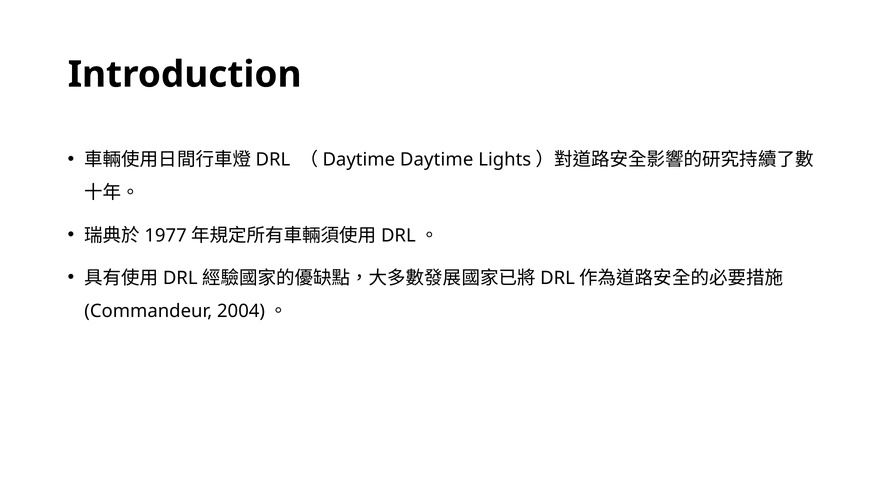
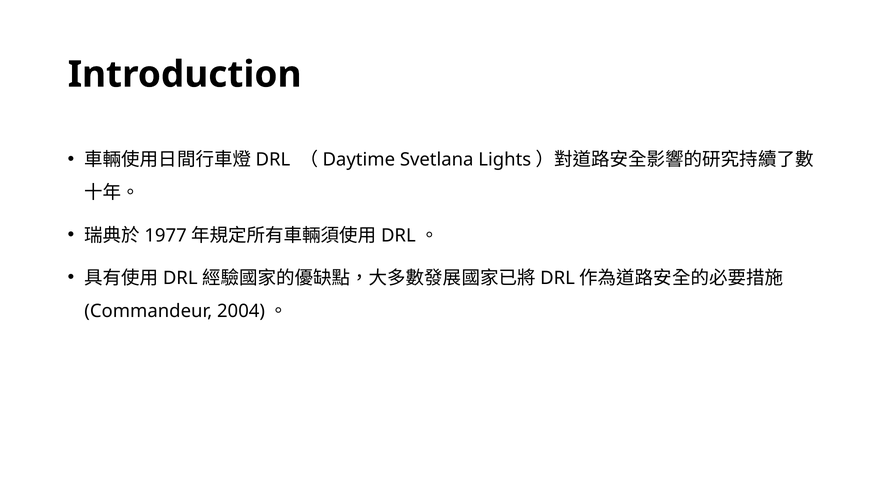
Daytime at (437, 160): Daytime -> Svetlana
